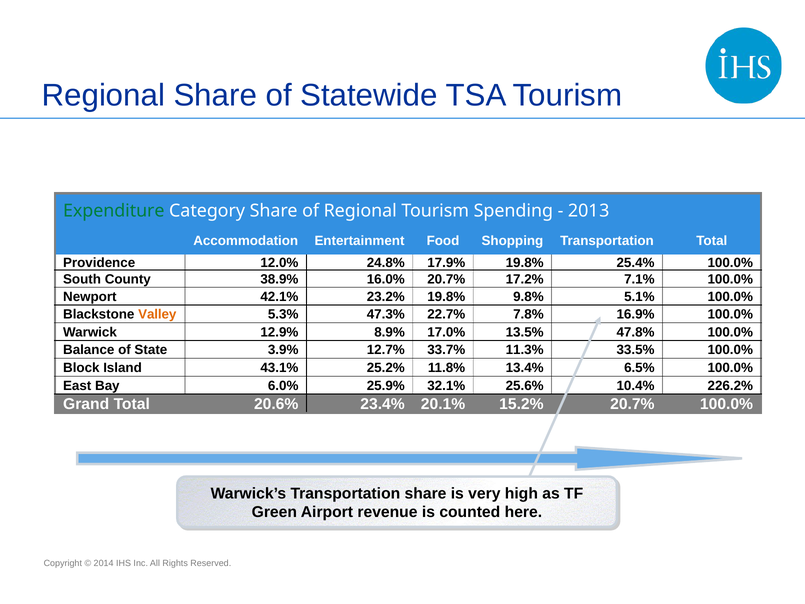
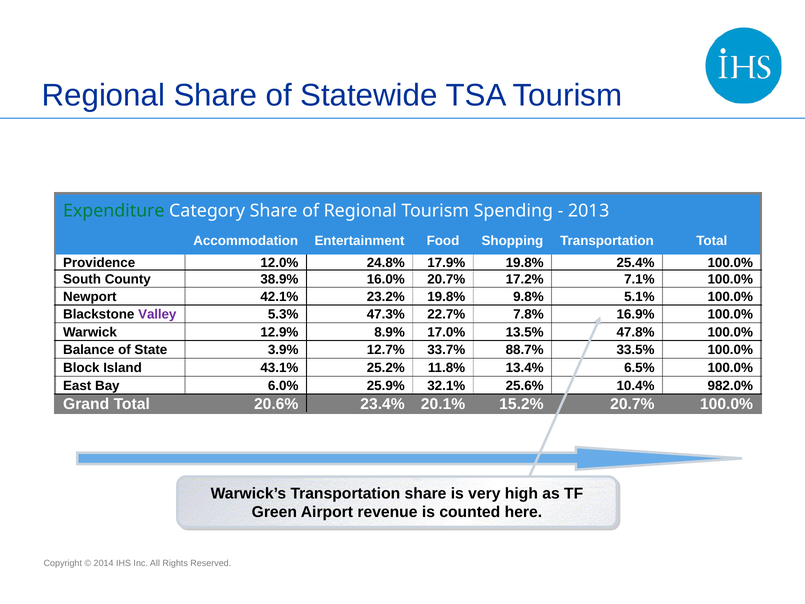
Valley colour: orange -> purple
11.3%: 11.3% -> 88.7%
226.2%: 226.2% -> 982.0%
